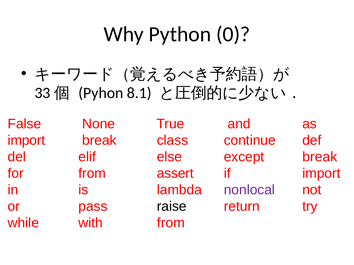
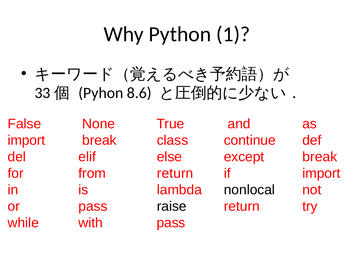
0: 0 -> 1
8.1: 8.1 -> 8.6
from assert: assert -> return
nonlocal colour: purple -> black
with from: from -> pass
